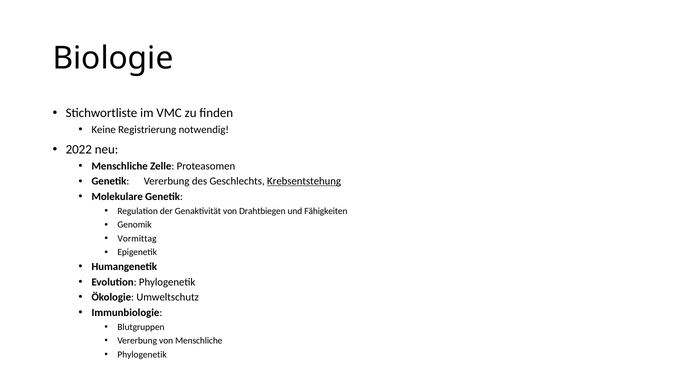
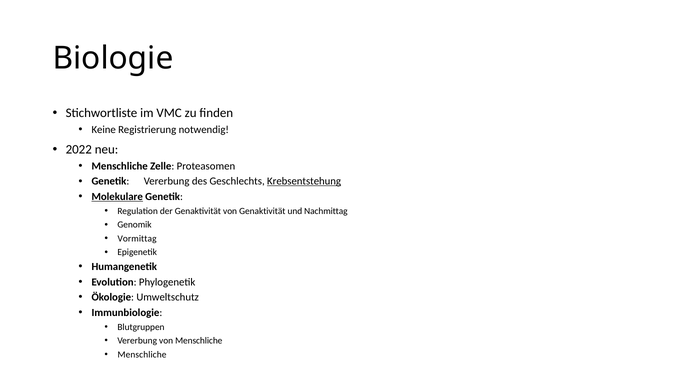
Molekulare underline: none -> present
von Drahtbiegen: Drahtbiegen -> Genaktivität
Fähigkeiten: Fähigkeiten -> Nachmittag
Phylogenetik at (142, 354): Phylogenetik -> Menschliche
